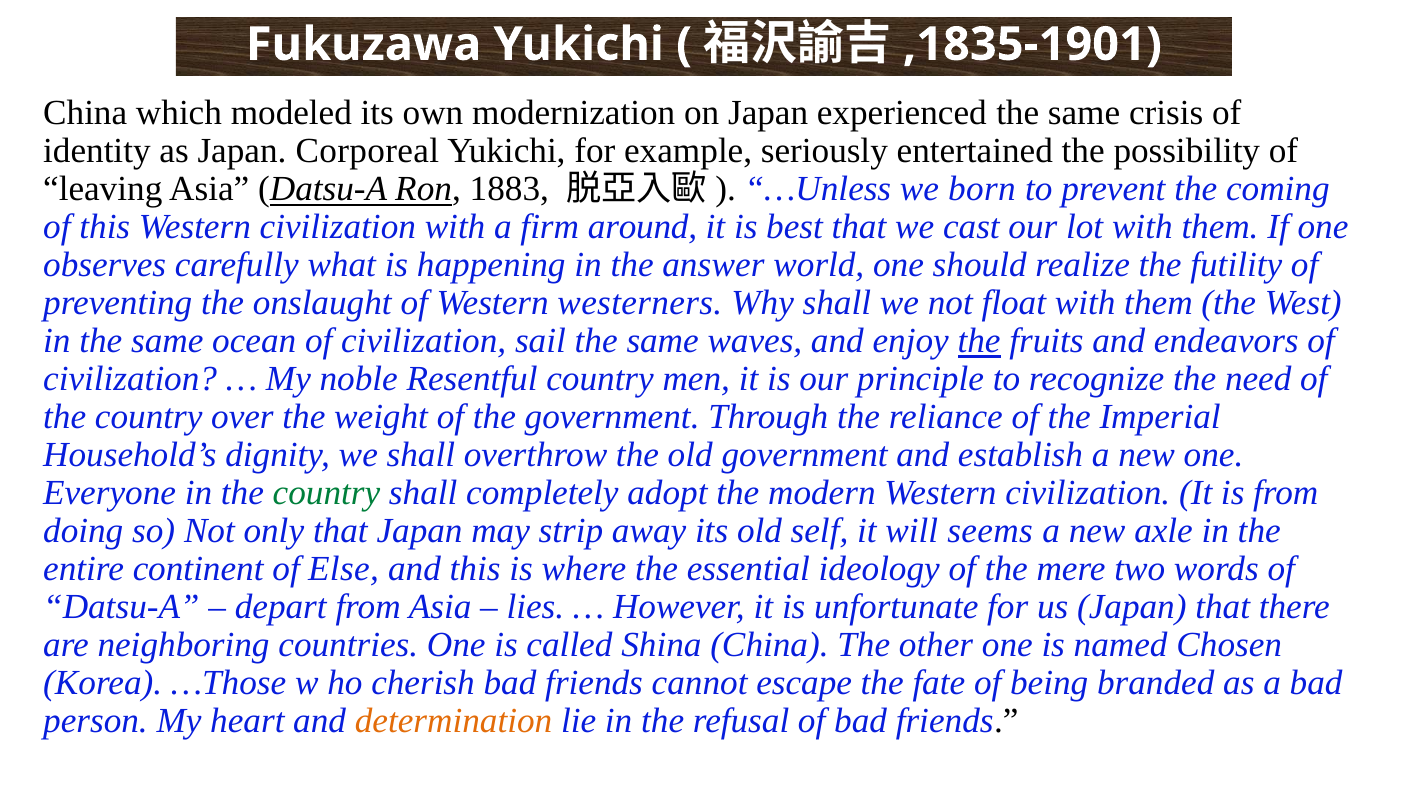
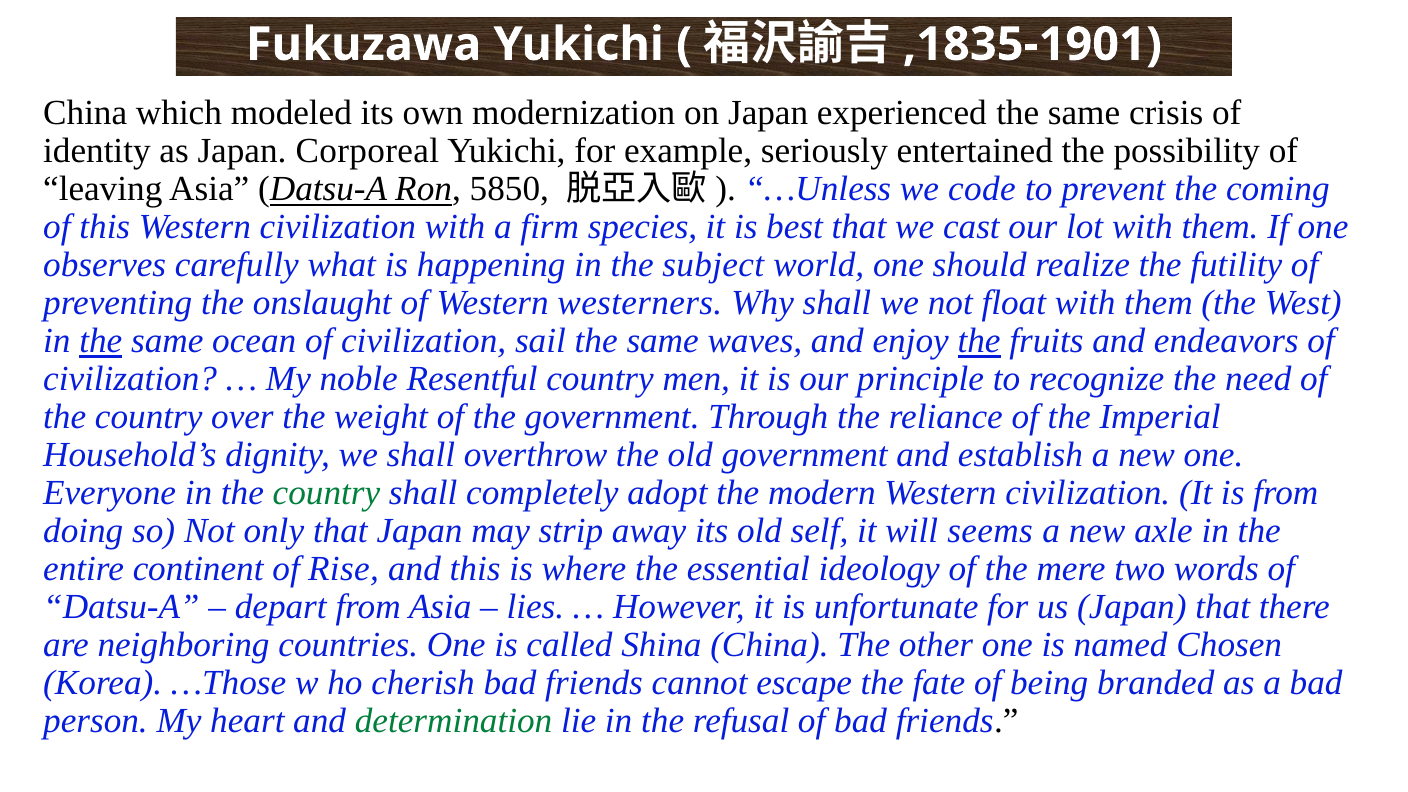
1883: 1883 -> 5850
born: born -> code
around: around -> species
answer: answer -> subject
the at (101, 341) underline: none -> present
Else: Else -> Rise
determination colour: orange -> green
